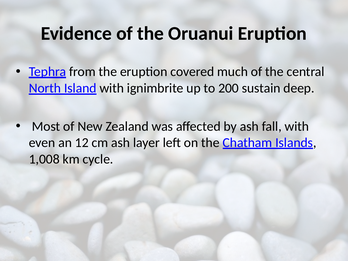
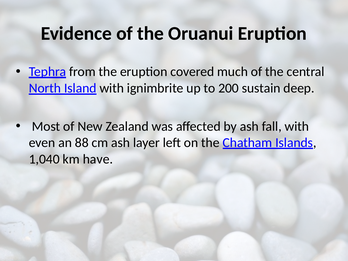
12: 12 -> 88
1,008: 1,008 -> 1,040
cycle: cycle -> have
